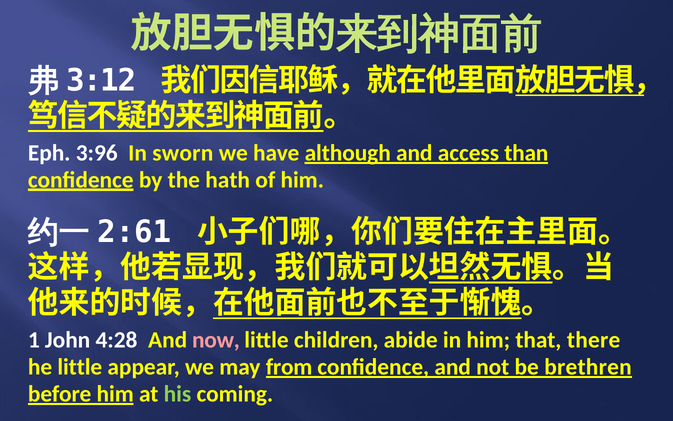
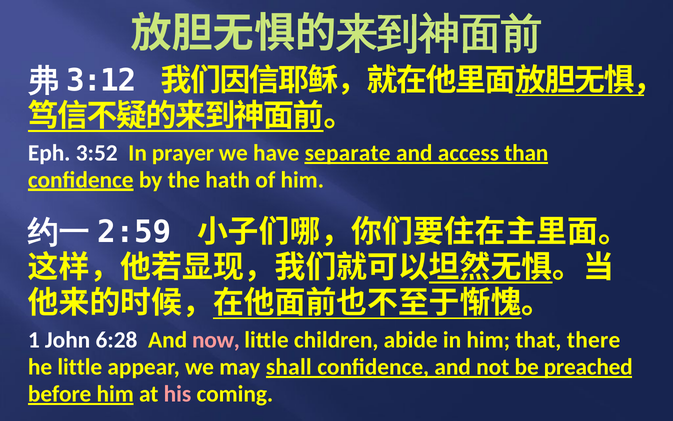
3:96: 3:96 -> 3:52
sworn: sworn -> prayer
although: although -> separate
2:61: 2:61 -> 2:59
4:28: 4:28 -> 6:28
from: from -> shall
brethren: brethren -> preached
his colour: light green -> pink
